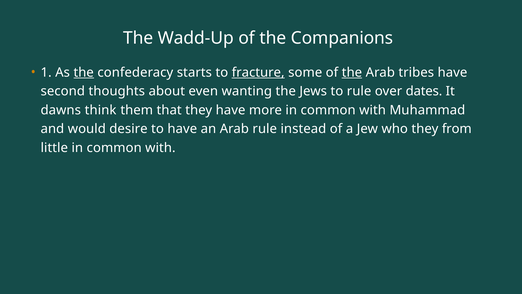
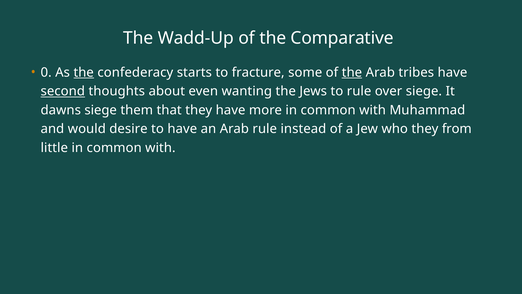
Companions: Companions -> Comparative
1: 1 -> 0
fracture underline: present -> none
second underline: none -> present
over dates: dates -> siege
dawns think: think -> siege
